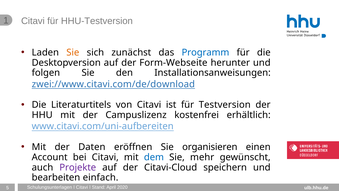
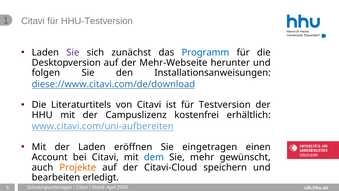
Sie at (73, 52) colour: orange -> purple
Form-Webseite: Form-Webseite -> Mehr-Webseite
zwei://www.citavi.com/de/download: zwei://www.citavi.com/de/download -> diese://www.citavi.com/de/download
der Daten: Daten -> Laden
organisieren: organisieren -> eingetragen
Projekte colour: purple -> orange
einfach: einfach -> erledigt
